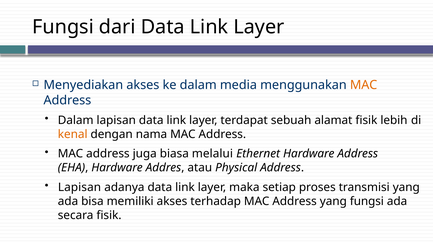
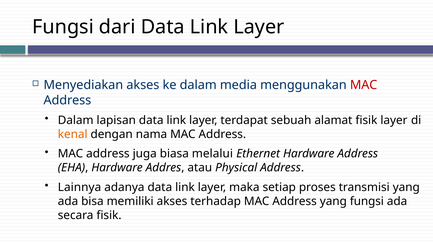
MAC at (364, 85) colour: orange -> red
fisik lebih: lebih -> layer
Lapisan at (79, 188): Lapisan -> Lainnya
